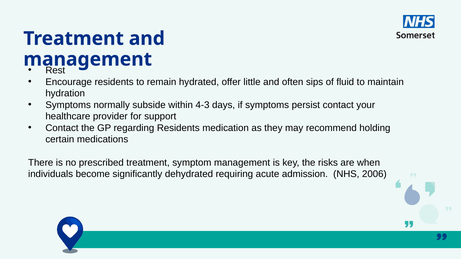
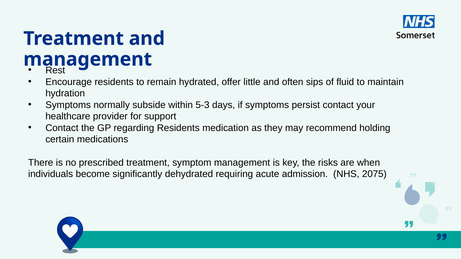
4-3: 4-3 -> 5-3
2006: 2006 -> 2075
